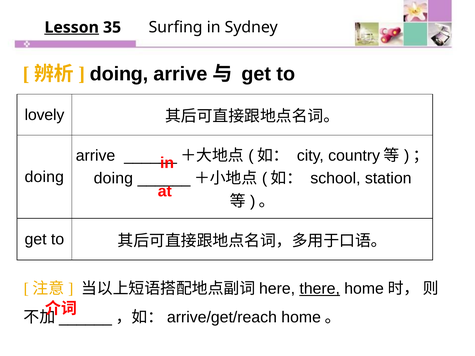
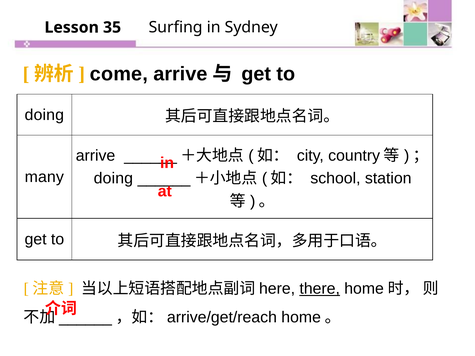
Lesson underline: present -> none
doing at (119, 74): doing -> come
lovely at (44, 115): lovely -> doing
doing at (44, 177): doing -> many
